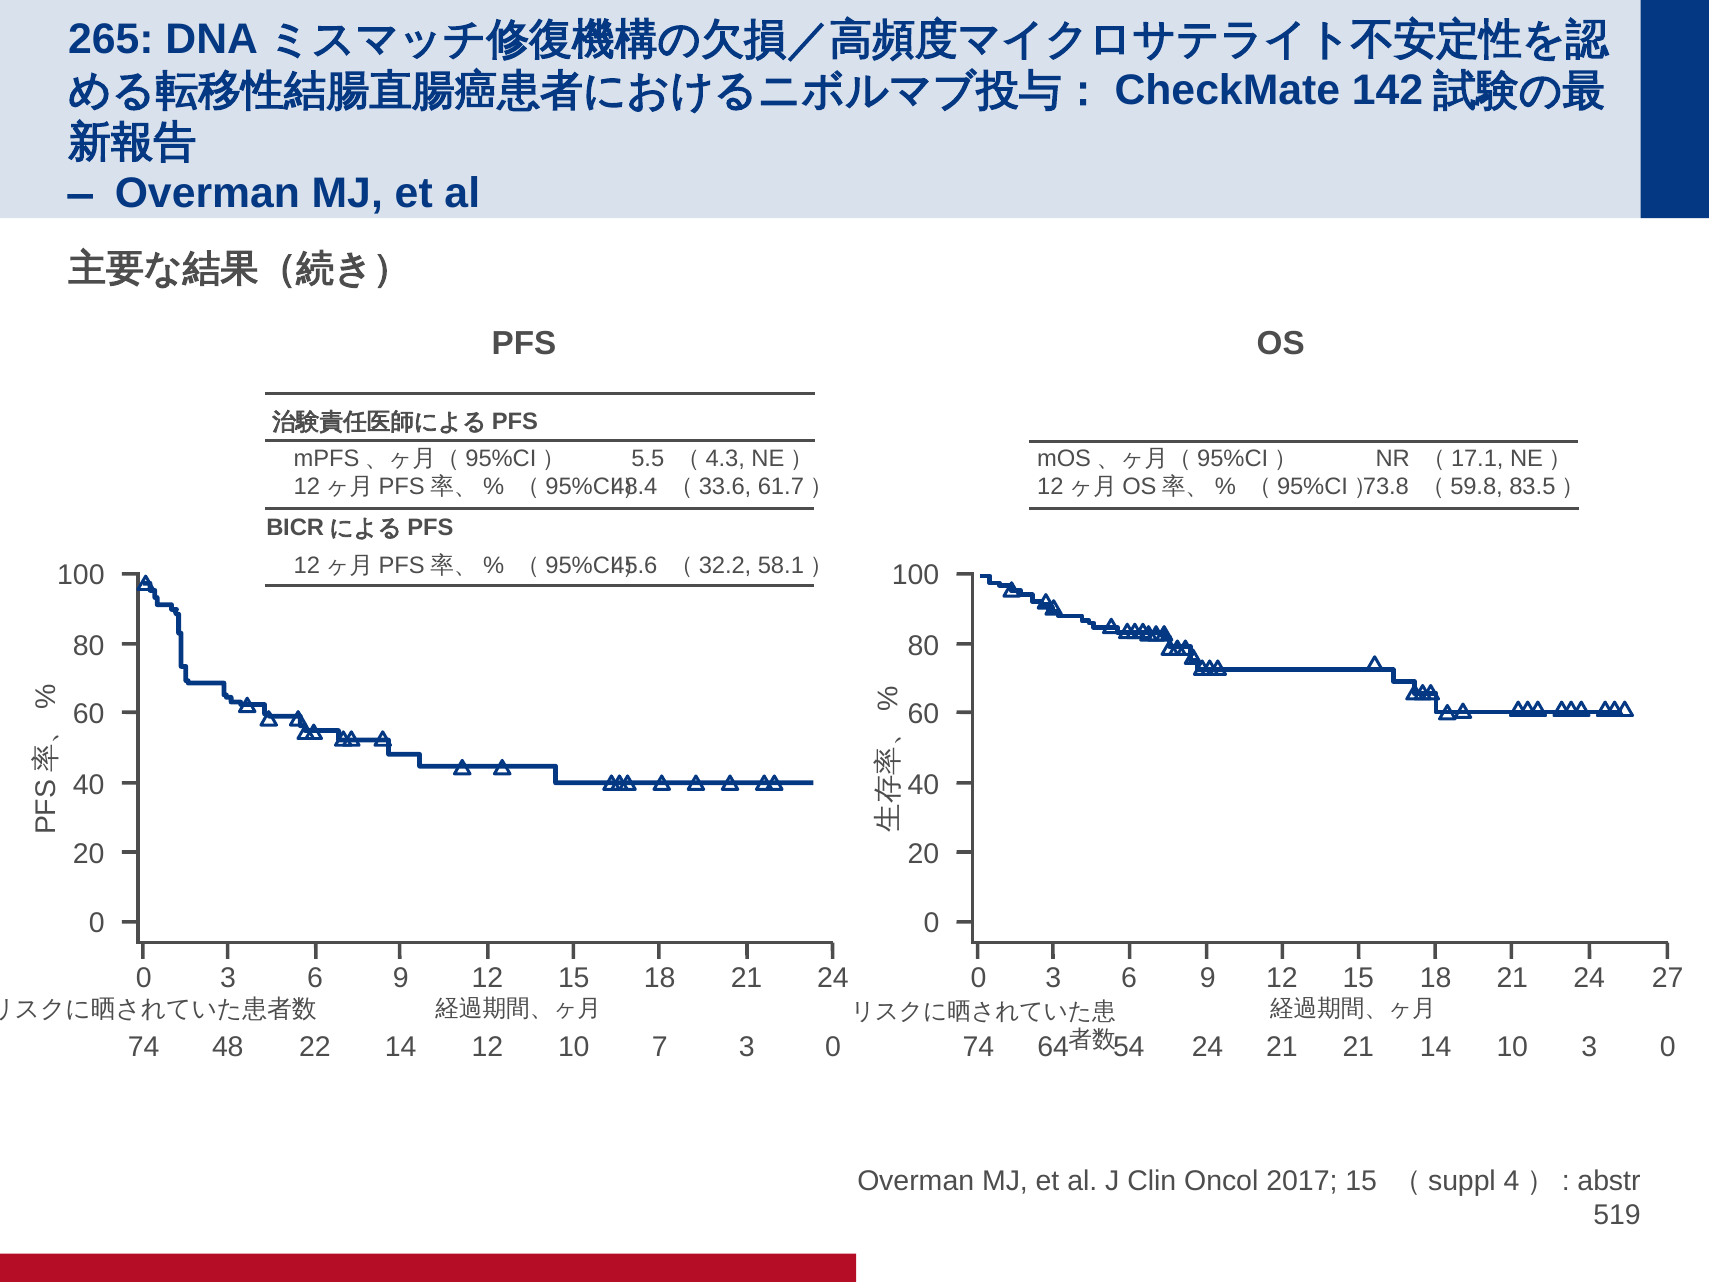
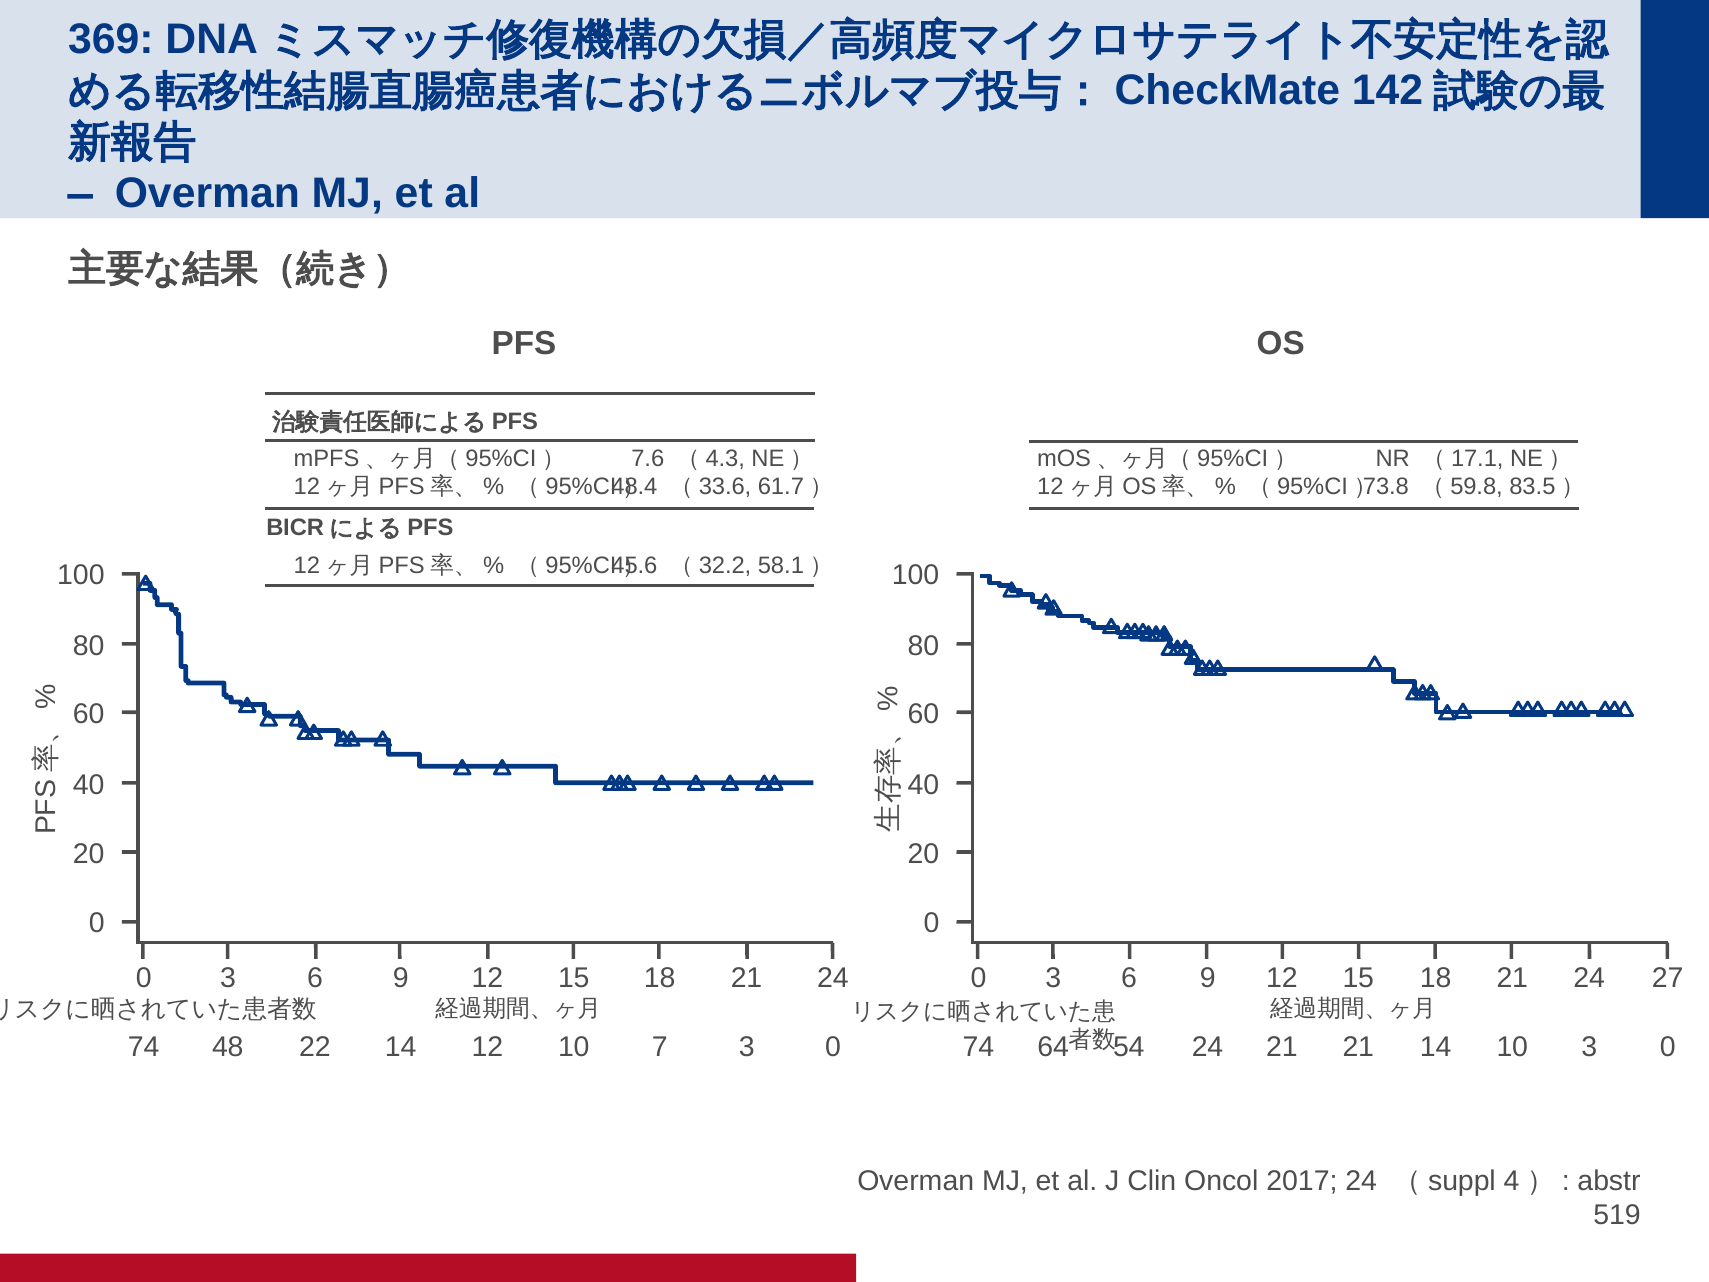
265: 265 -> 369
5.5: 5.5 -> 7.6
2017 15: 15 -> 24
